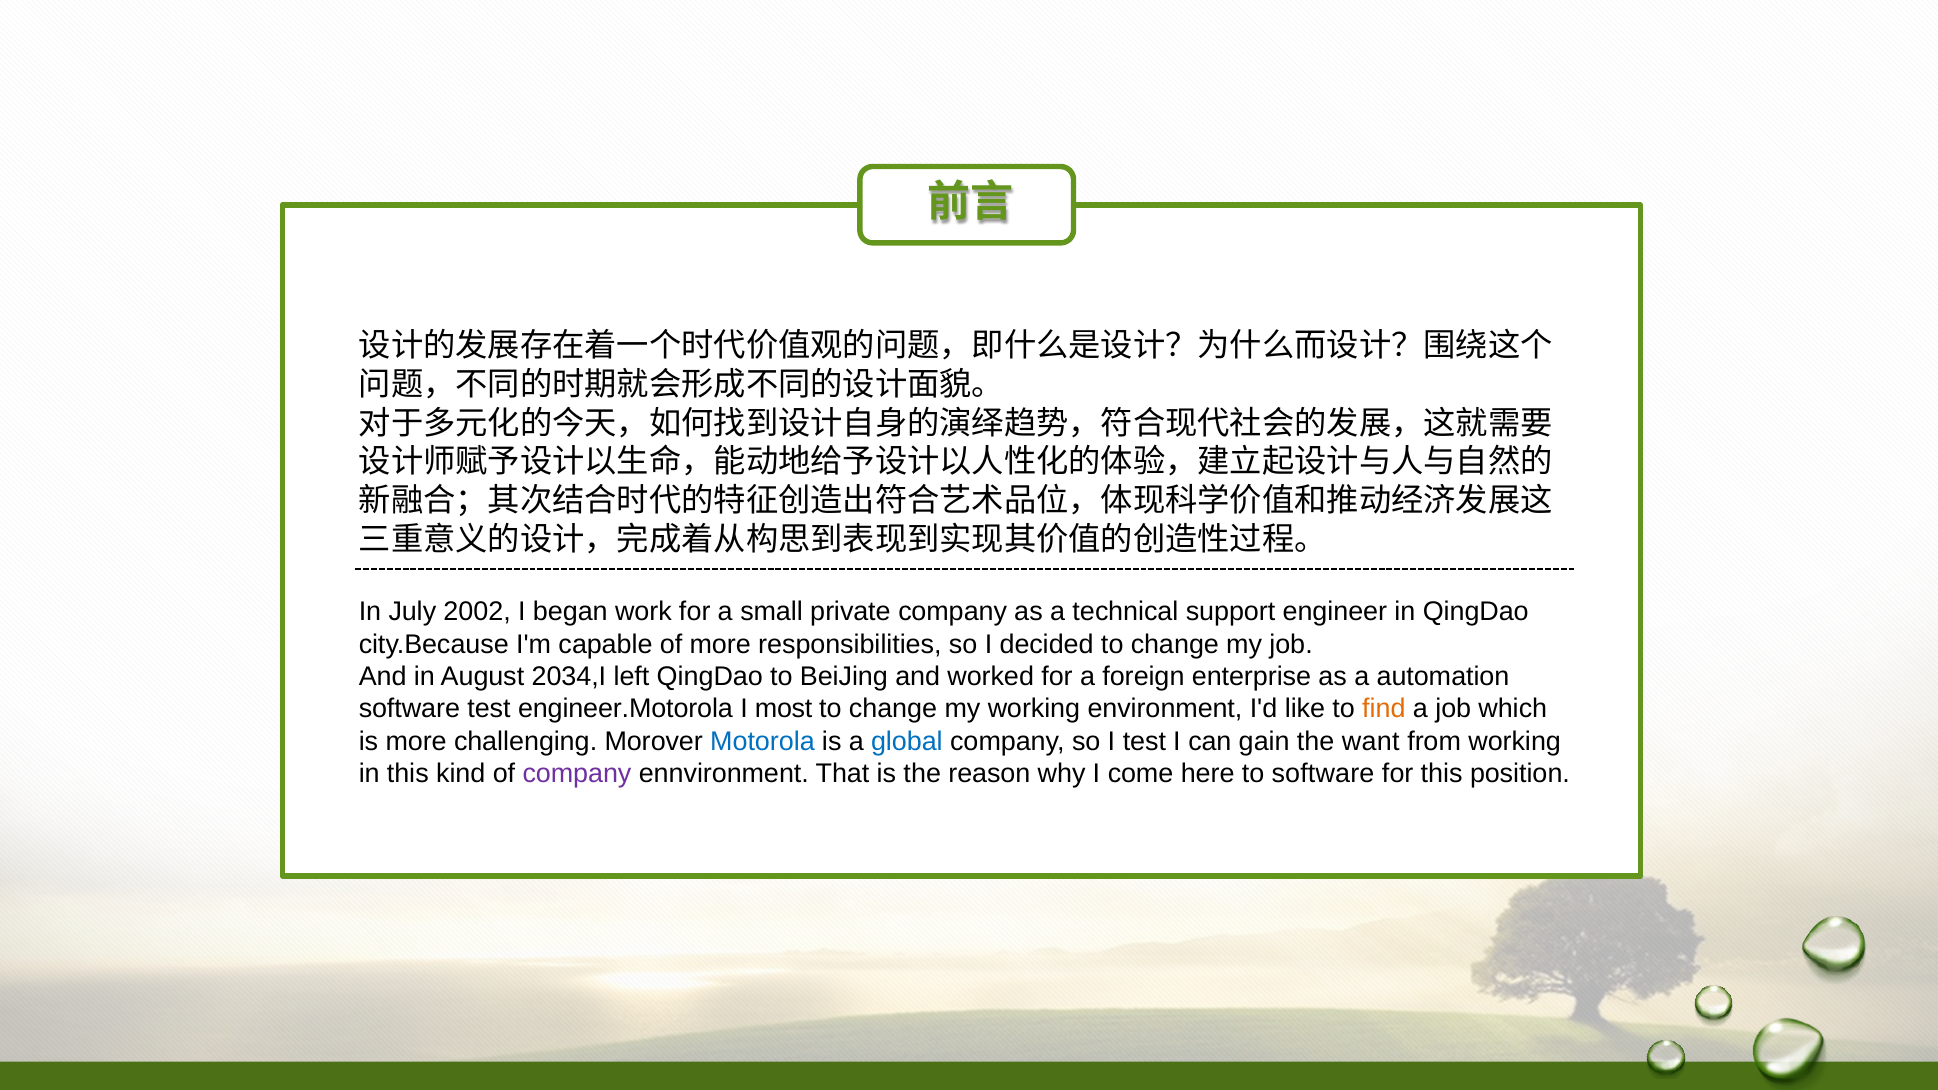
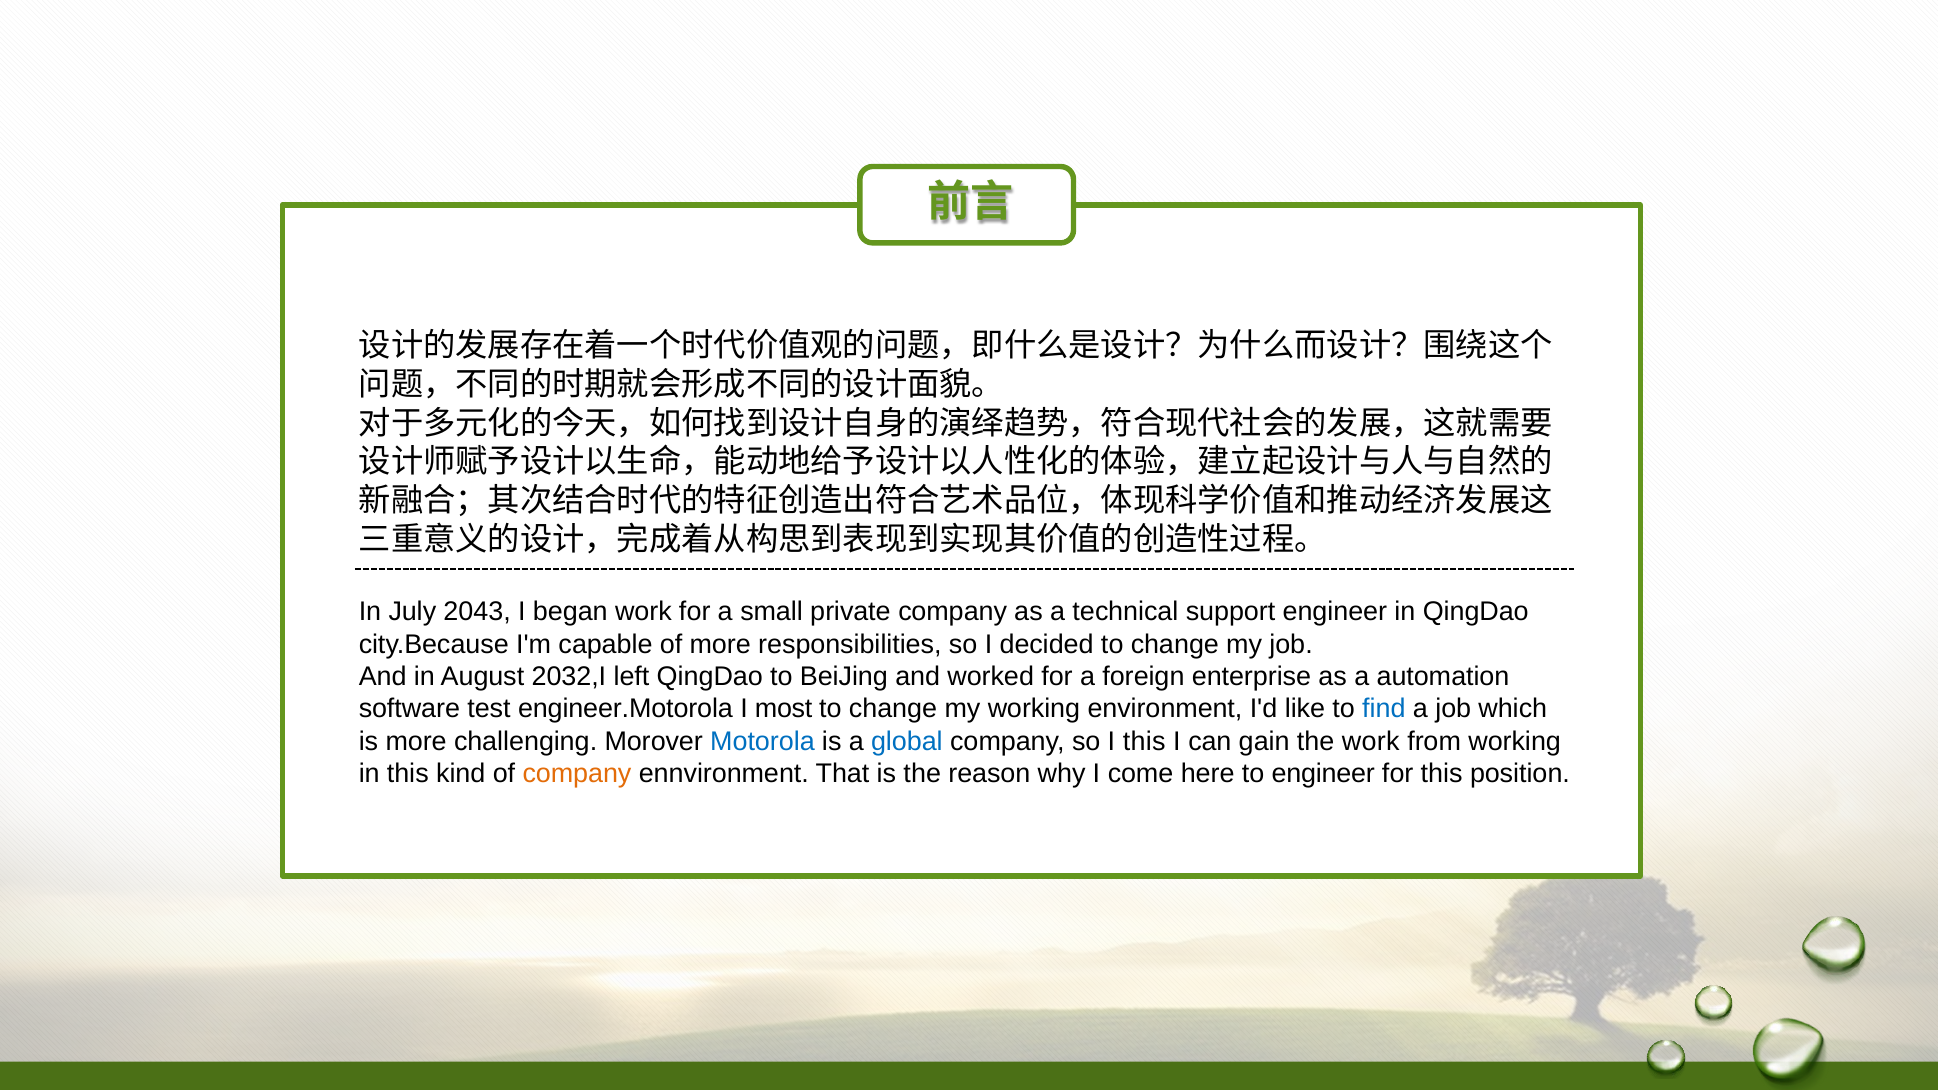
2002: 2002 -> 2043
2034,I: 2034,I -> 2032,I
find colour: orange -> blue
I test: test -> this
the want: want -> work
company at (577, 774) colour: purple -> orange
to software: software -> engineer
